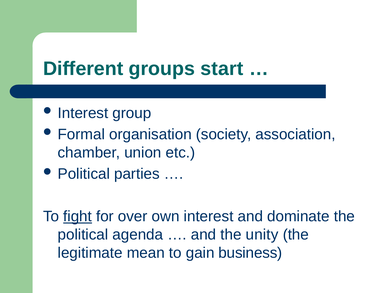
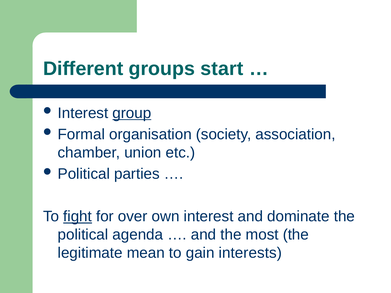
group underline: none -> present
unity: unity -> most
business: business -> interests
